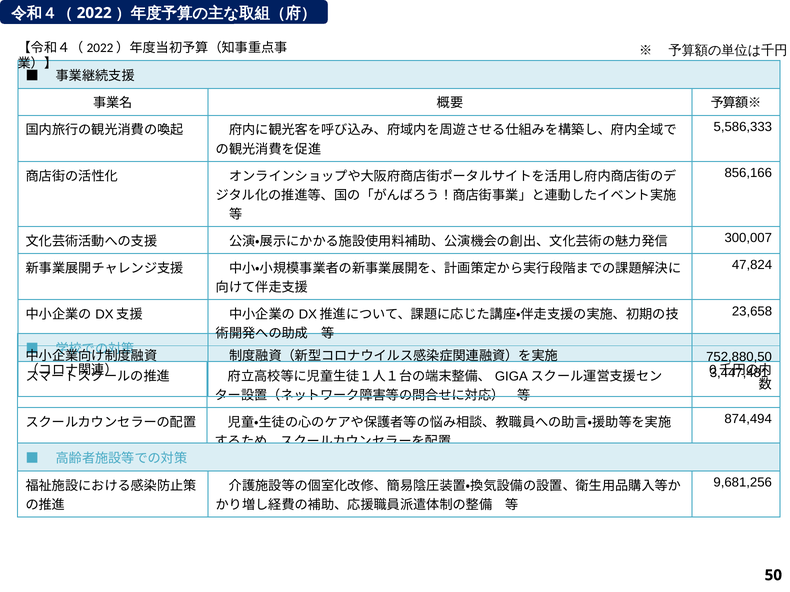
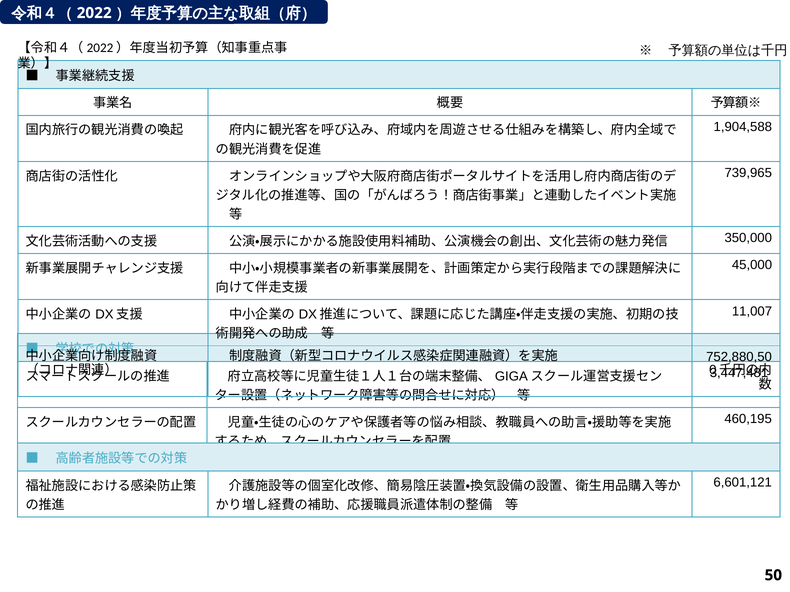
5,586,333: 5,586,333 -> 1,904,588
856,166: 856,166 -> 739,965
300,007: 300,007 -> 350,000
47,824: 47,824 -> 45,000
23,658: 23,658 -> 11,007
874,494: 874,494 -> 460,195
9,681,256: 9,681,256 -> 6,601,121
